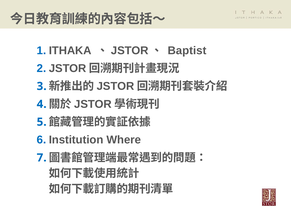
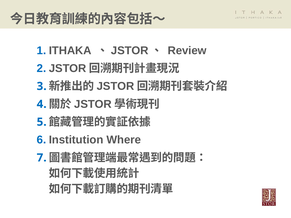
Baptist: Baptist -> Review
